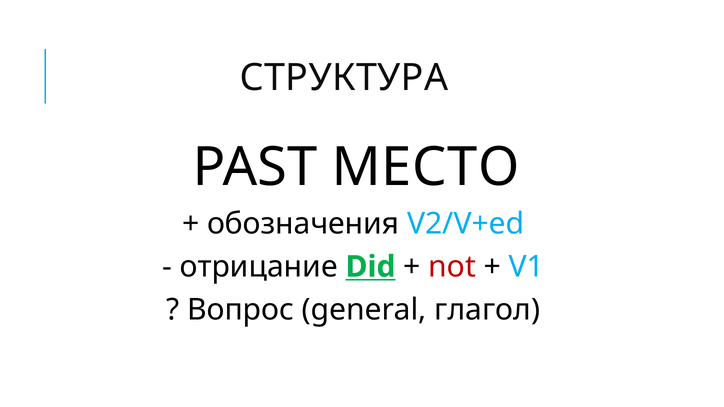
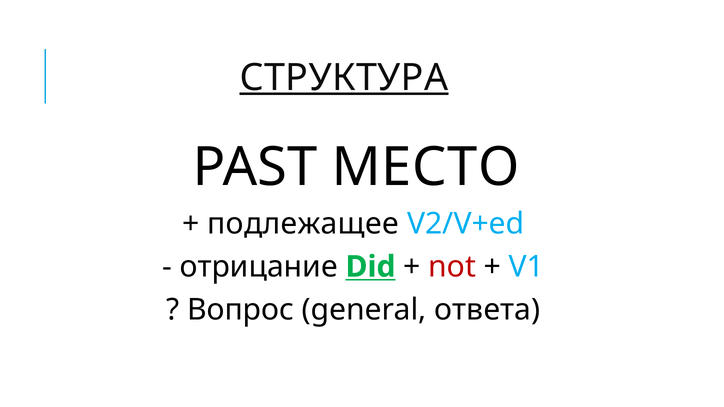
СТРУКТУРА underline: none -> present
обозначения: обозначения -> подлежащее
глагол: глагол -> ответа
